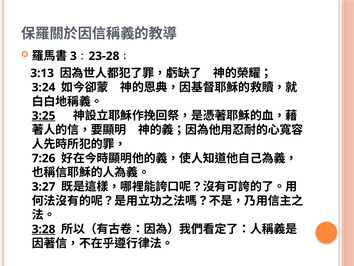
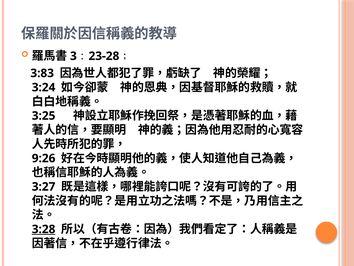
3:13: 3:13 -> 3:83
3:25 underline: present -> none
7:26: 7:26 -> 9:26
